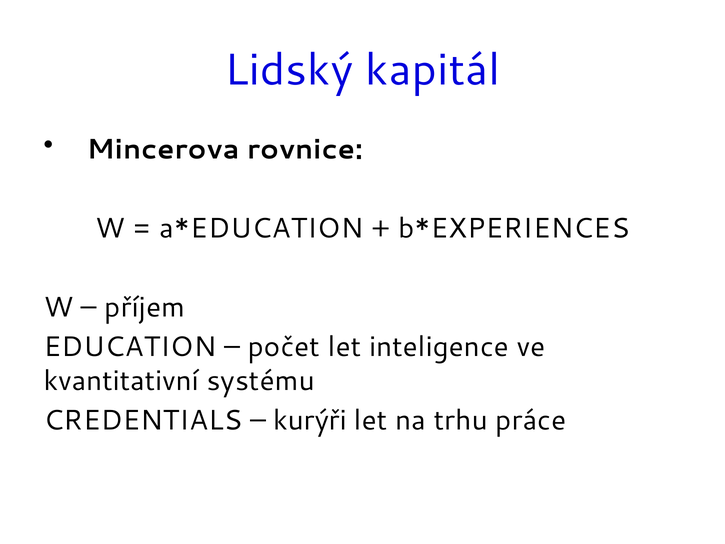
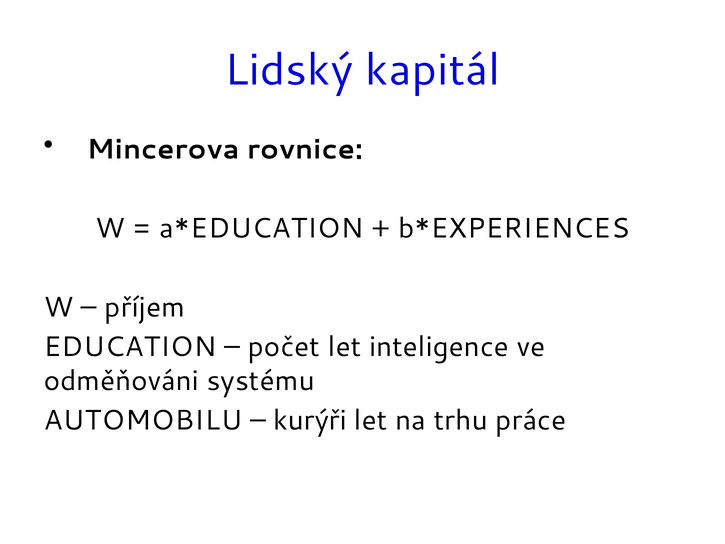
kvantitativní: kvantitativní -> odměňováni
CREDENTIALS: CREDENTIALS -> AUTOMOBILU
